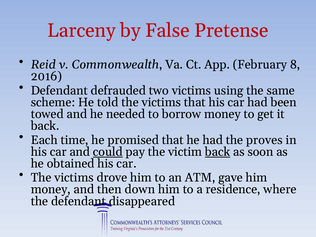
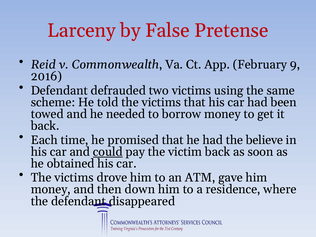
8: 8 -> 9
proves: proves -> believe
back at (218, 152) underline: present -> none
